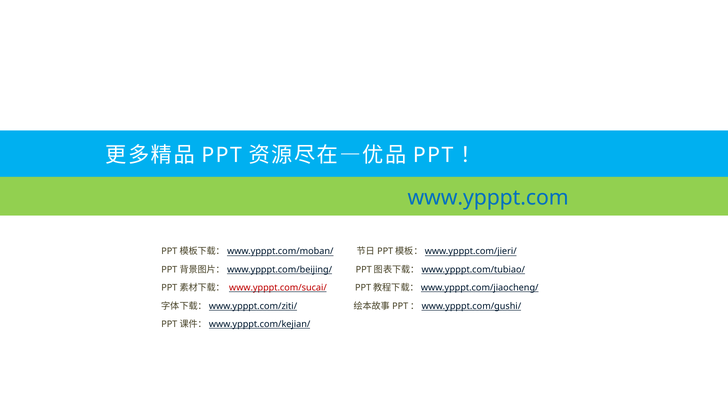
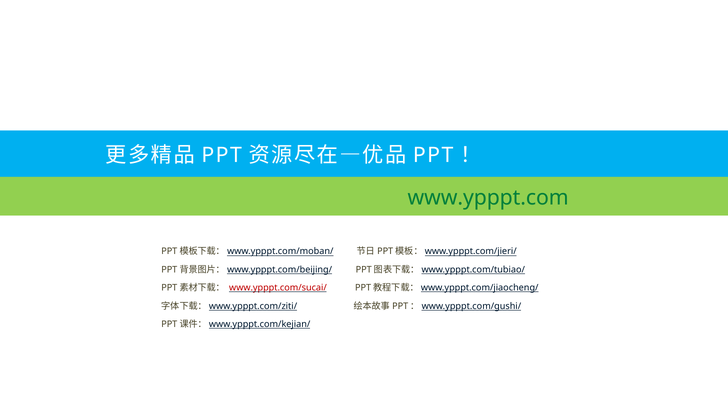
www.ypppt.com colour: blue -> green
